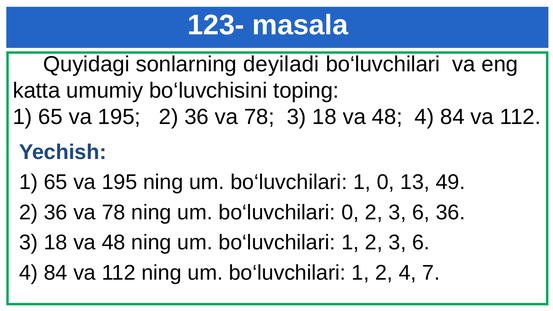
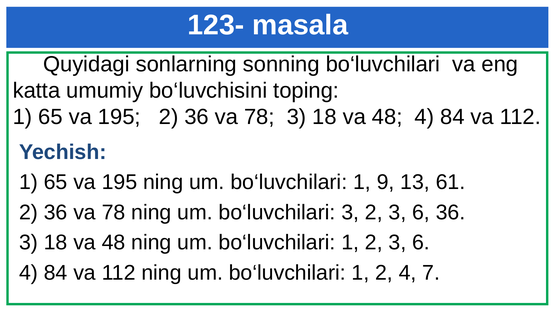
deyiladi: deyiladi -> sonning
1 0: 0 -> 9
49: 49 -> 61
bo‘luvchilari 0: 0 -> 3
